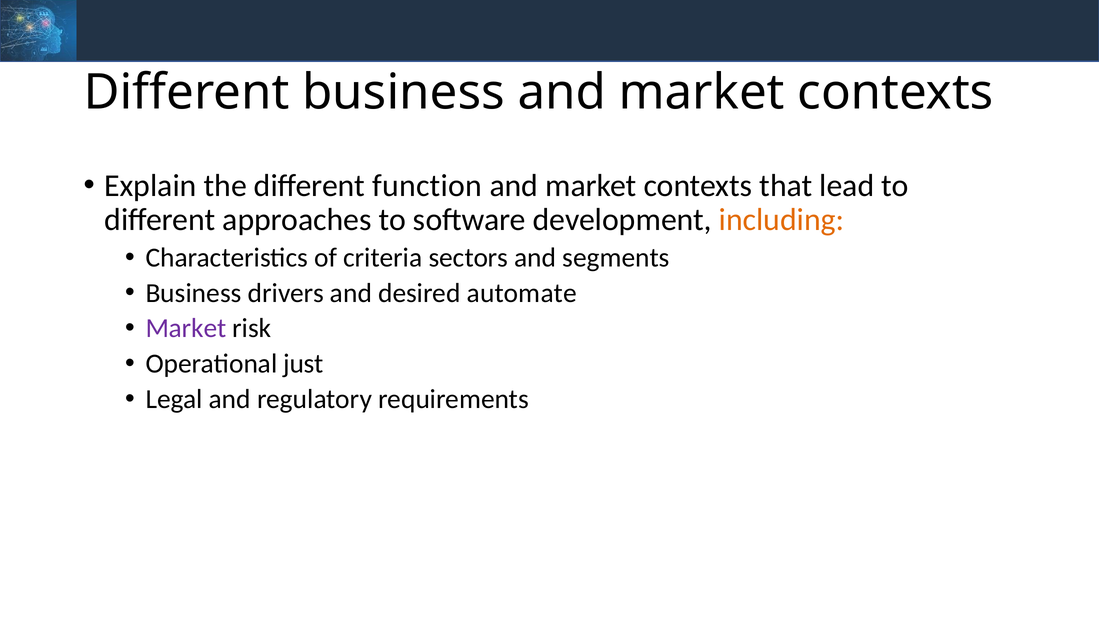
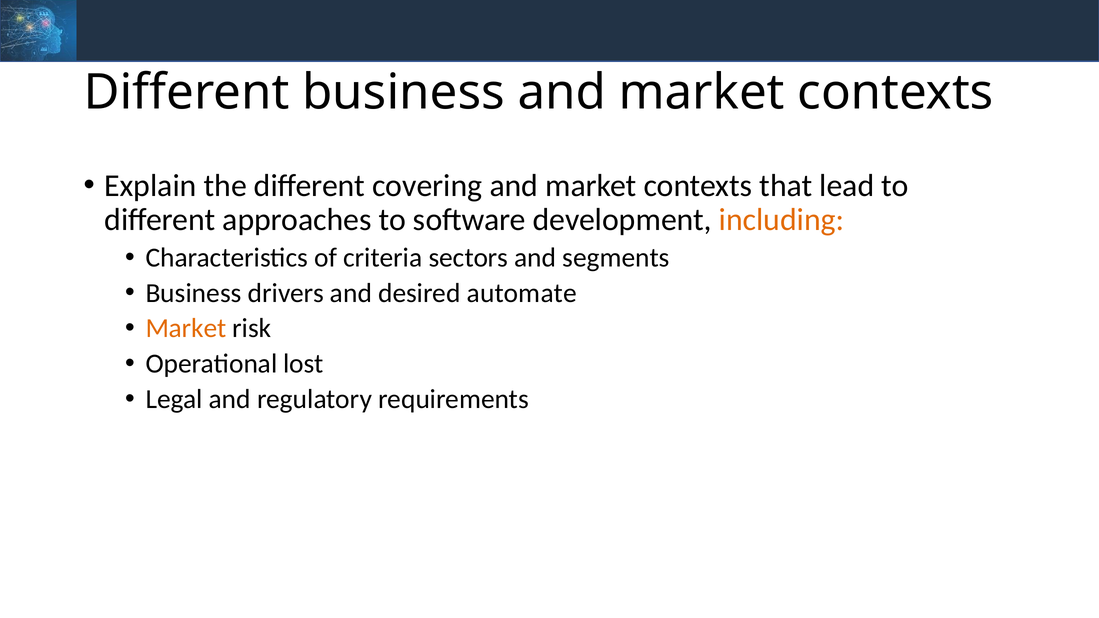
function: function -> covering
Market at (186, 328) colour: purple -> orange
just: just -> lost
